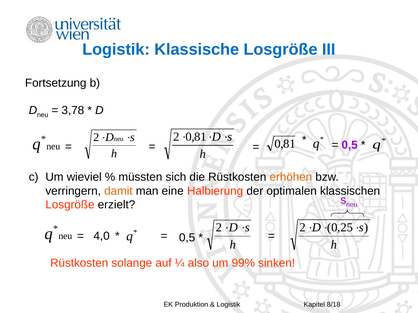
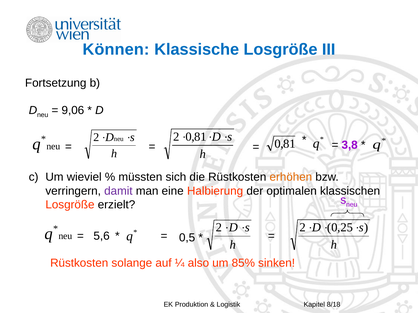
Logistik at (116, 50): Logistik -> Können
3,78: 3,78 -> 9,06
0,5 at (350, 145): 0,5 -> 3,8
damit colour: orange -> purple
4,0: 4,0 -> 5,6
99%: 99% -> 85%
